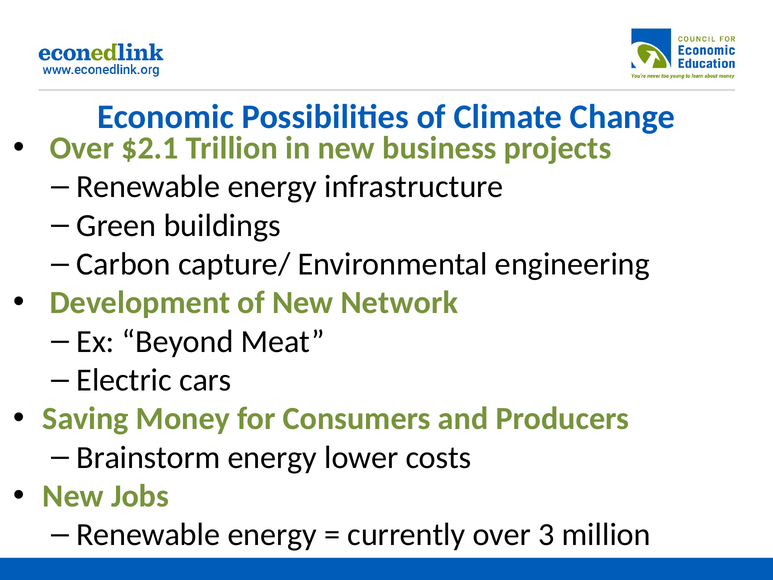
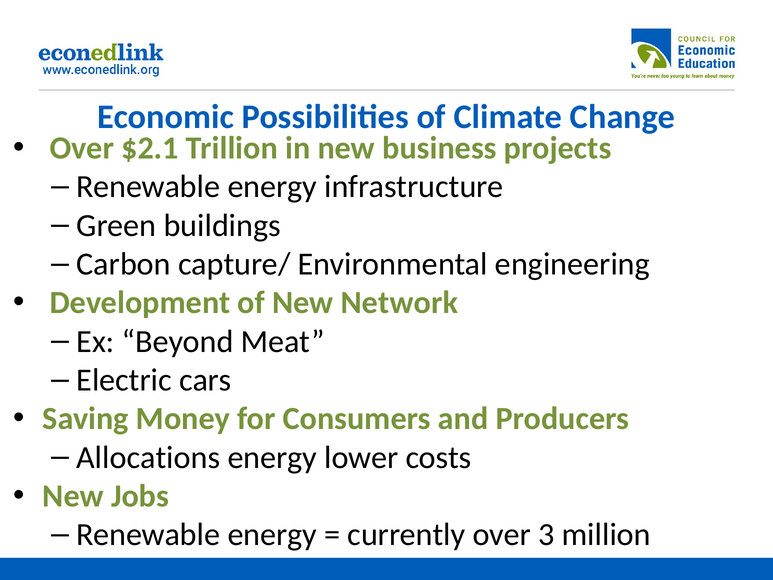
Brainstorm: Brainstorm -> Allocations
